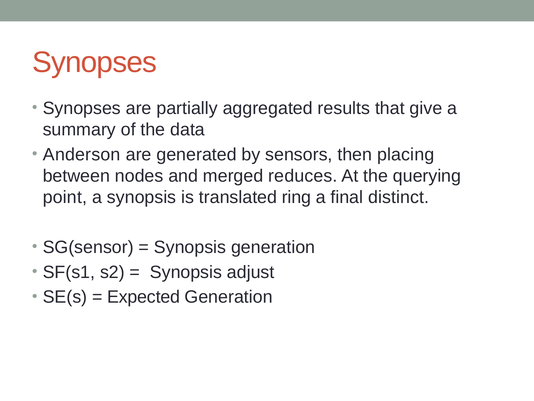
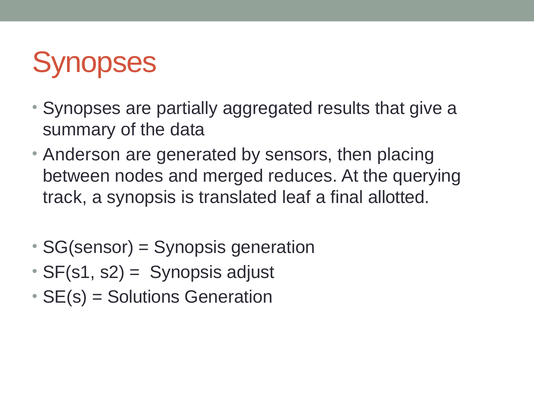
point: point -> track
ring: ring -> leaf
distinct: distinct -> allotted
Expected: Expected -> Solutions
